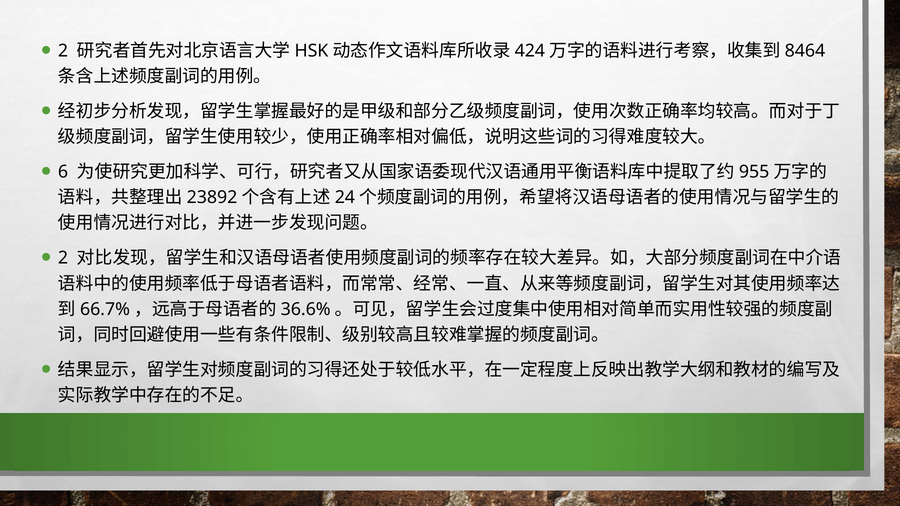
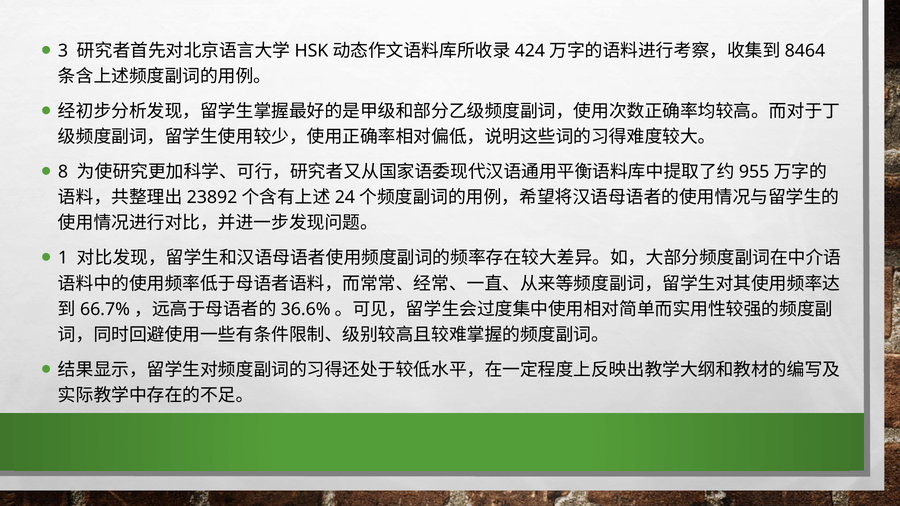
2 at (63, 51): 2 -> 3
6: 6 -> 8
2 at (63, 258): 2 -> 1
